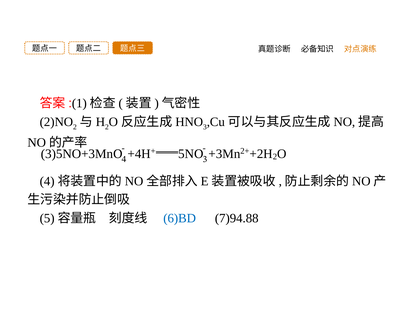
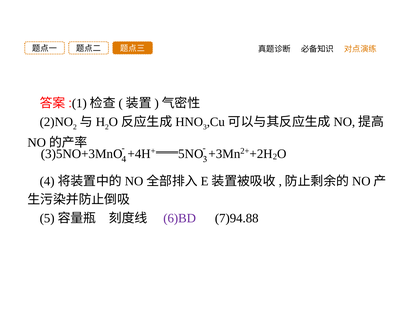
6)BD colour: blue -> purple
